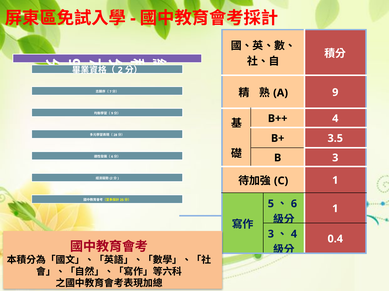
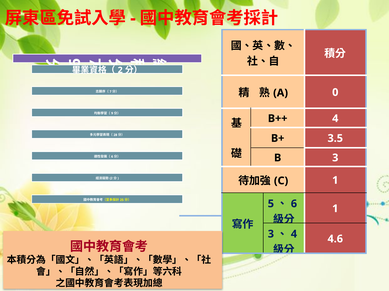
9 at (335, 93): 9 -> 0
0.4: 0.4 -> 4.6
